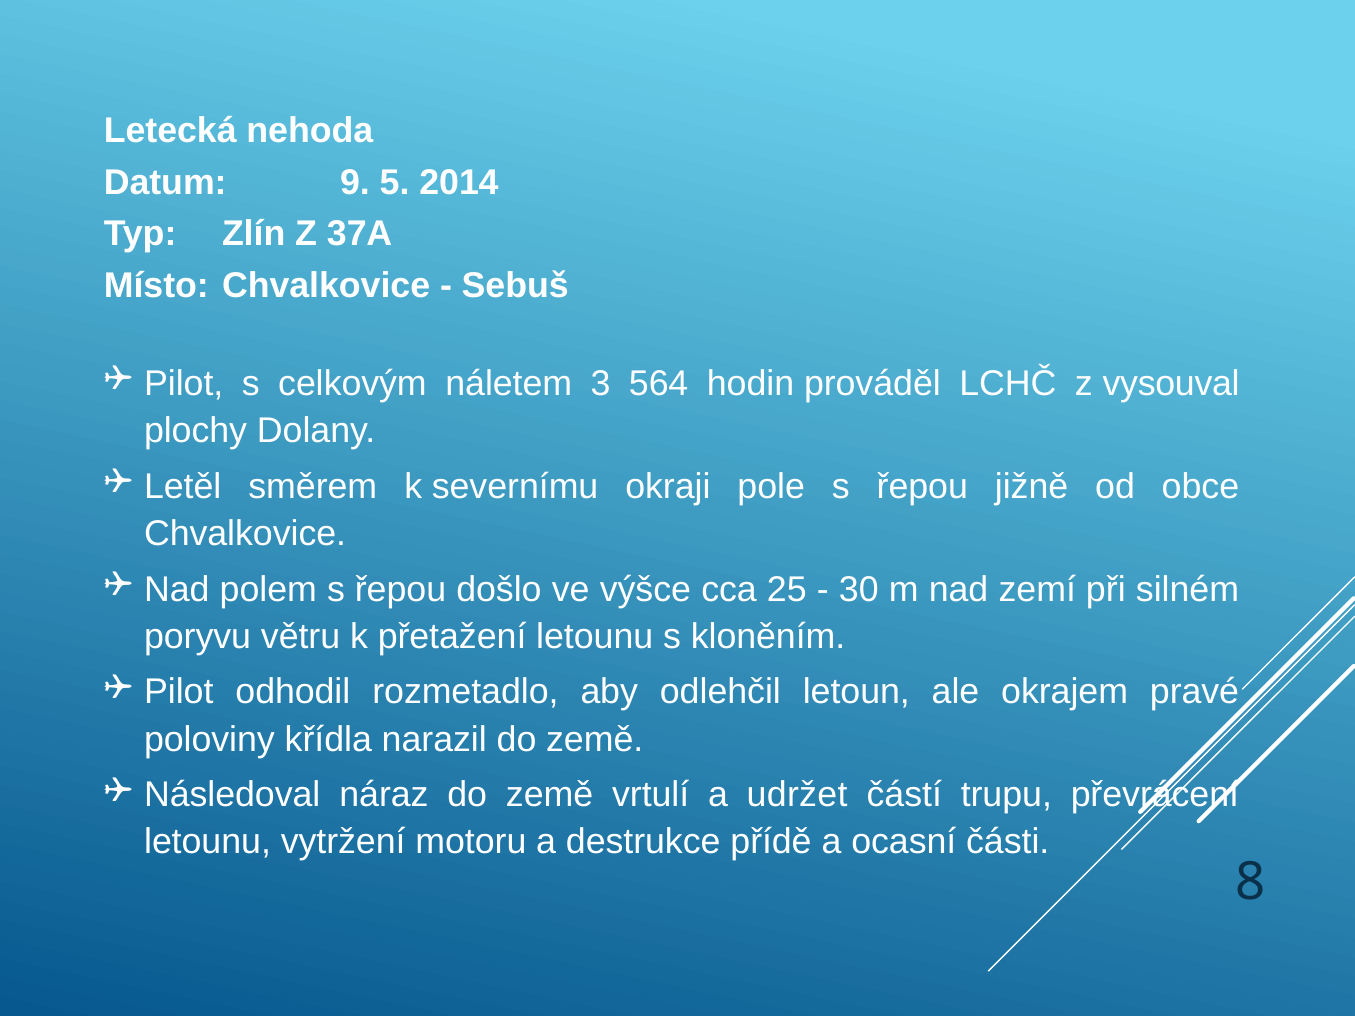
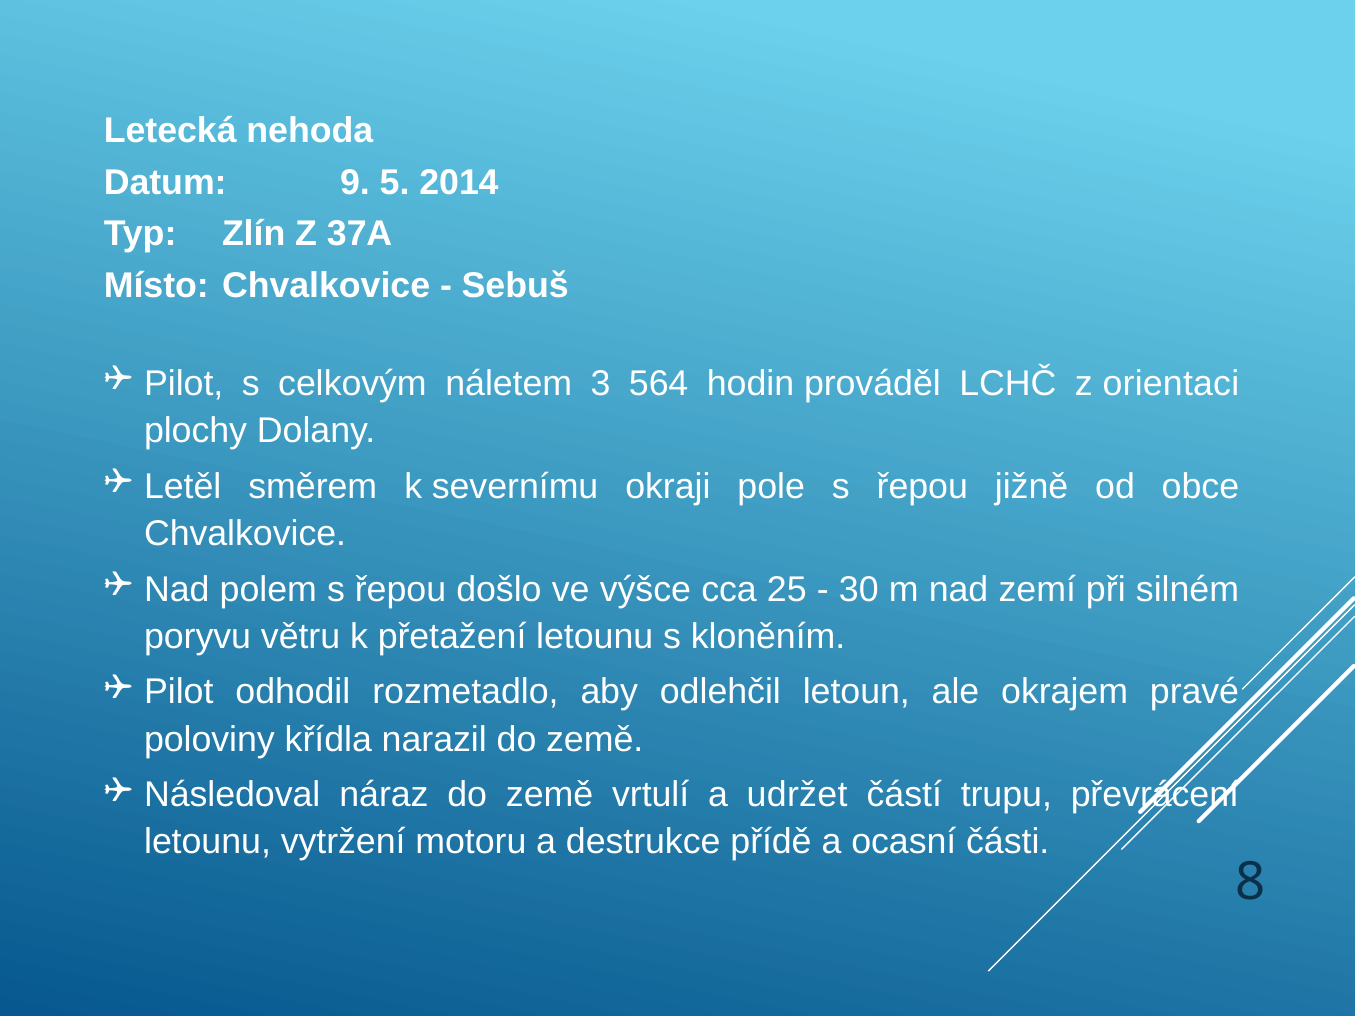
vysouval: vysouval -> orientaci
